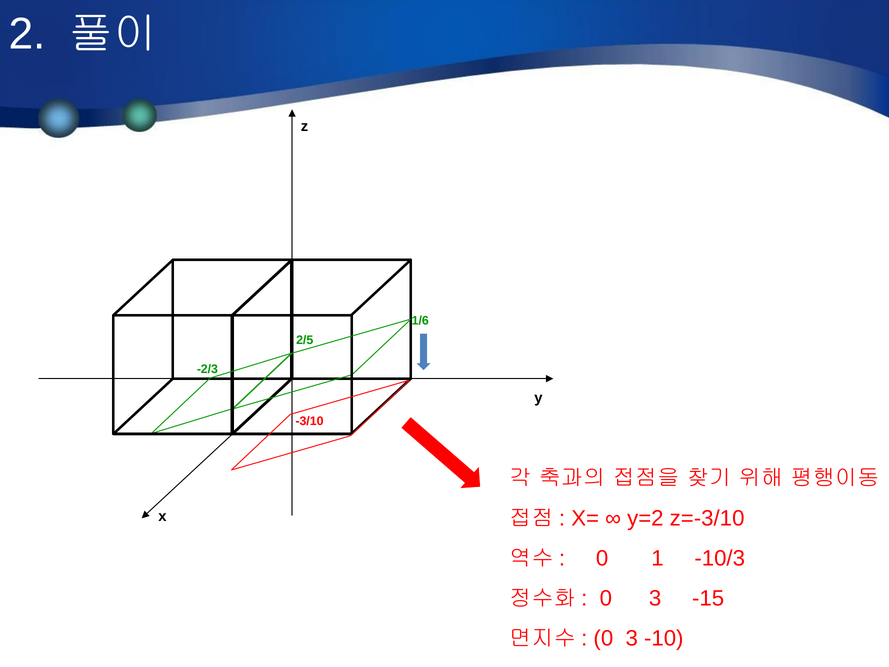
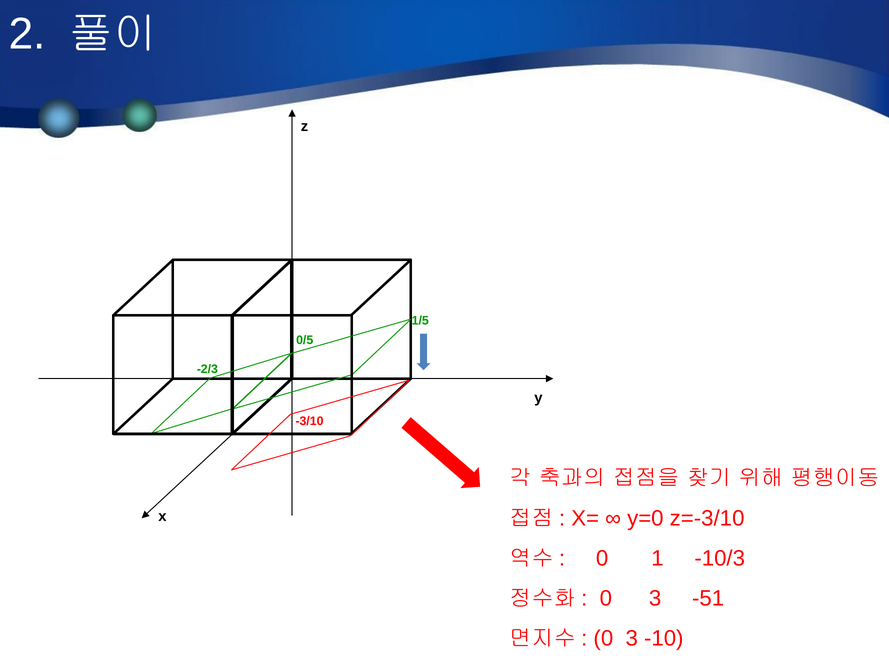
1/6: 1/6 -> 1/5
2/5: 2/5 -> 0/5
y=2: y=2 -> y=0
-15: -15 -> -51
